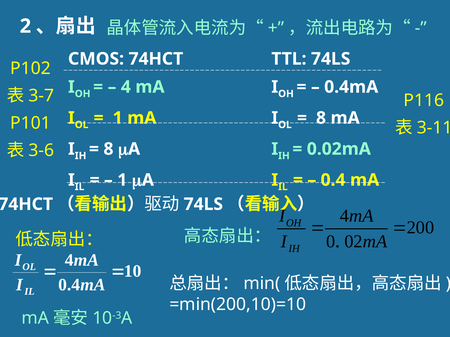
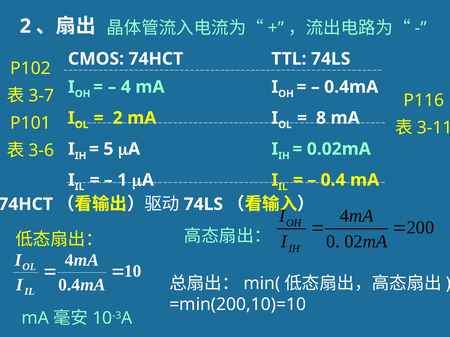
1 at (118, 118): 1 -> 2
8 at (108, 149): 8 -> 5
